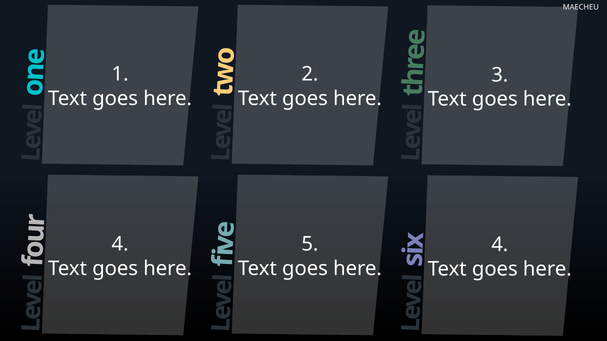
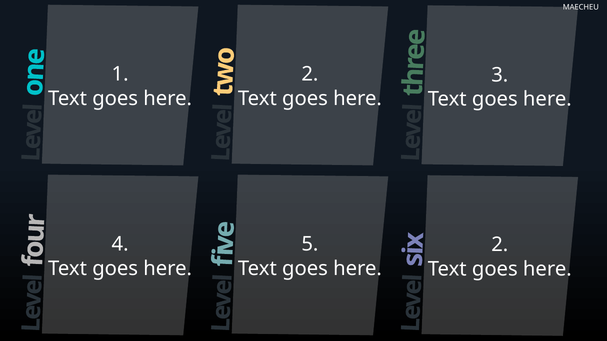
4 at (500, 245): 4 -> 2
